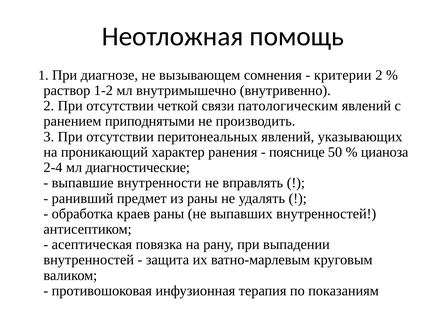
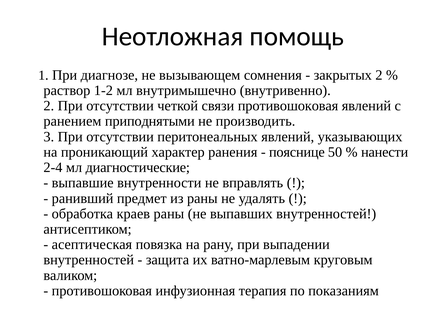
критерии: критерии -> закрытых
связи патологическим: патологическим -> противошоковая
цианоза: цианоза -> нанести
